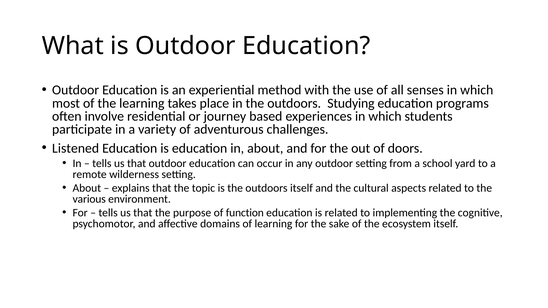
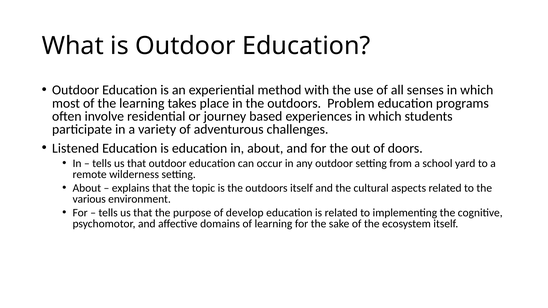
Studying: Studying -> Problem
function: function -> develop
